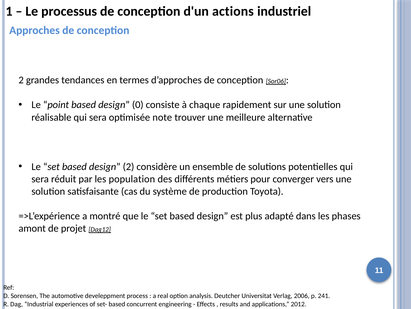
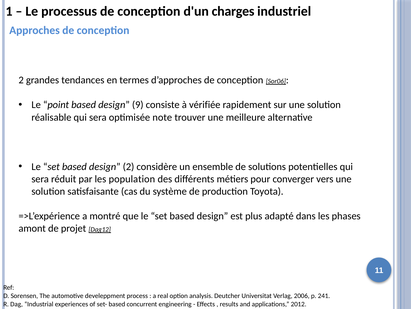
actions: actions -> charges
0: 0 -> 9
chaque: chaque -> vérifiée
